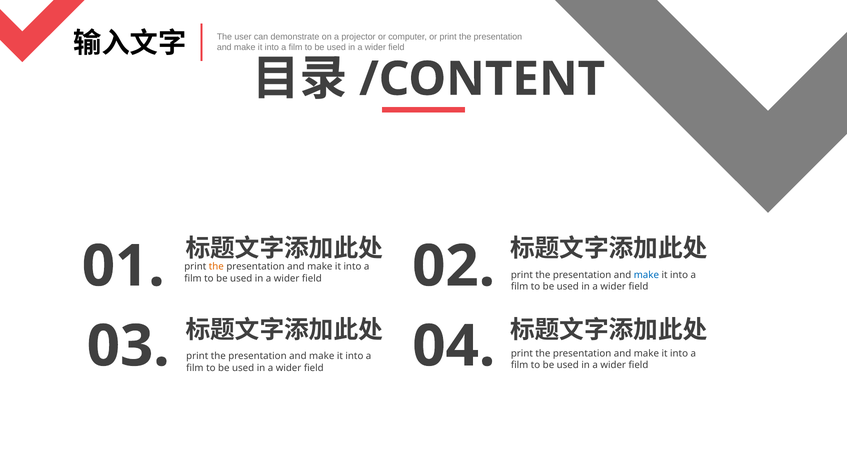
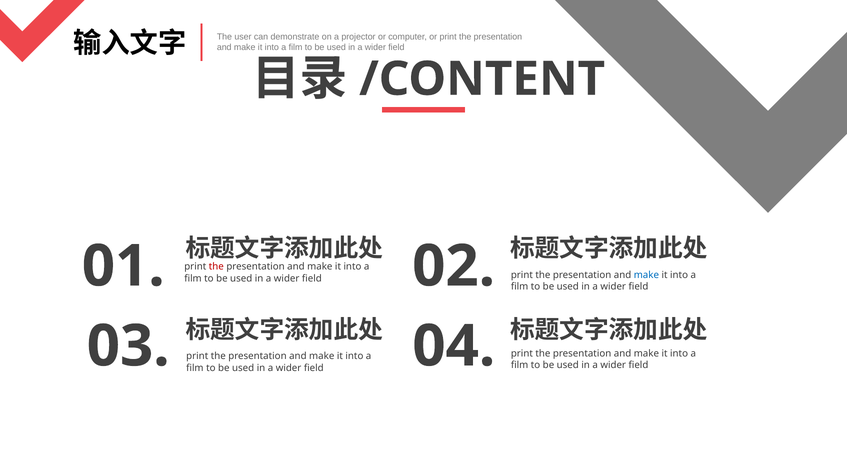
the at (216, 267) colour: orange -> red
